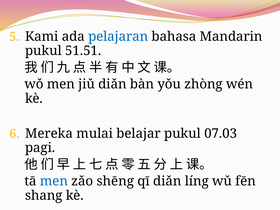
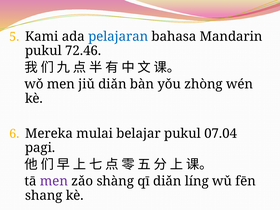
51.51: 51.51 -> 72.46
07.03: 07.03 -> 07.04
men at (54, 181) colour: blue -> purple
shēng: shēng -> shàng
